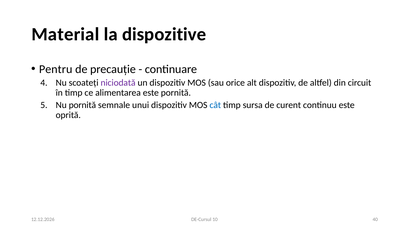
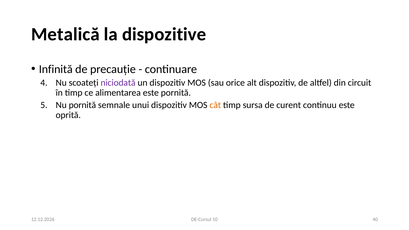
Material: Material -> Metalică
Pentru: Pentru -> Infinită
cât colour: blue -> orange
